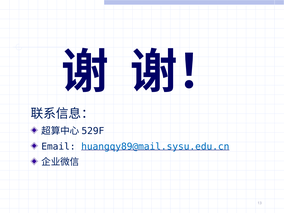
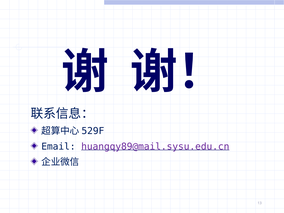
huangqy89@mail.sysu.edu.cn colour: blue -> purple
